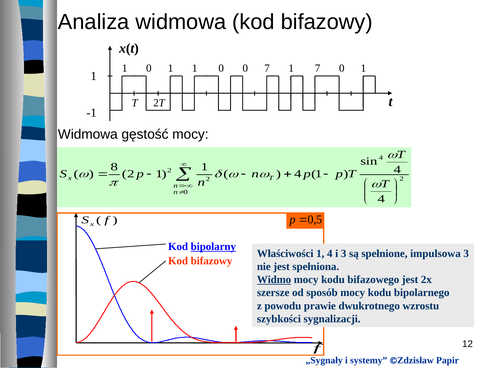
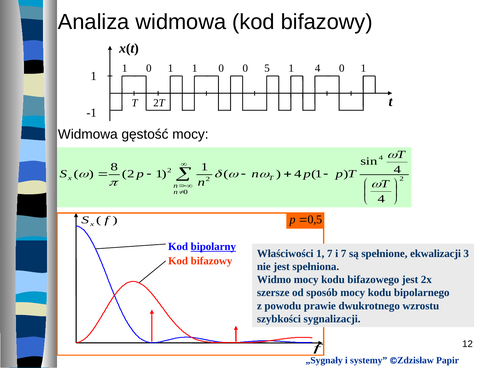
7 at (267, 68): 7 -> 5
7 at (318, 68): 7 -> 4
1 4: 4 -> 7
i 3: 3 -> 7
impulsowa: impulsowa -> ekwalizacji
Widmo underline: present -> none
